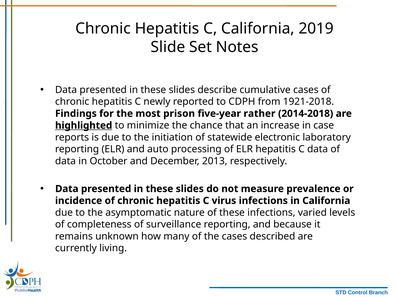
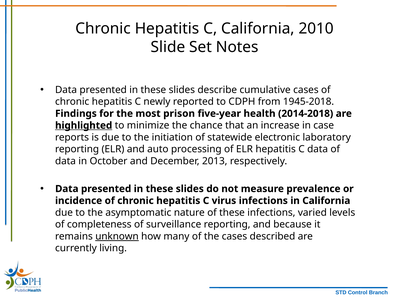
2019: 2019 -> 2010
1921-2018: 1921-2018 -> 1945-2018
rather: rather -> health
unknown underline: none -> present
